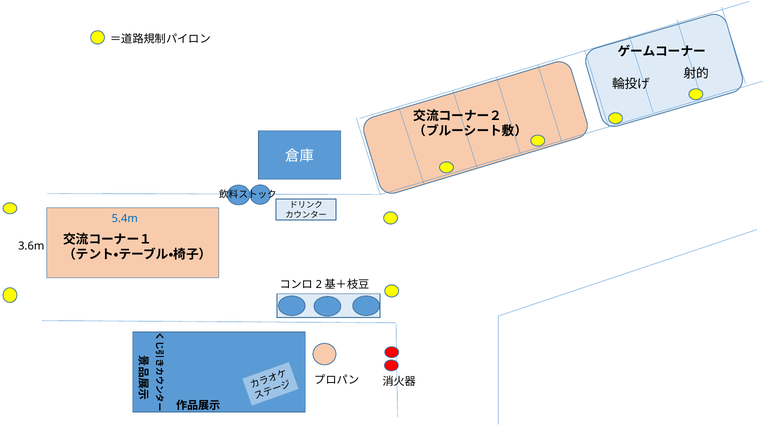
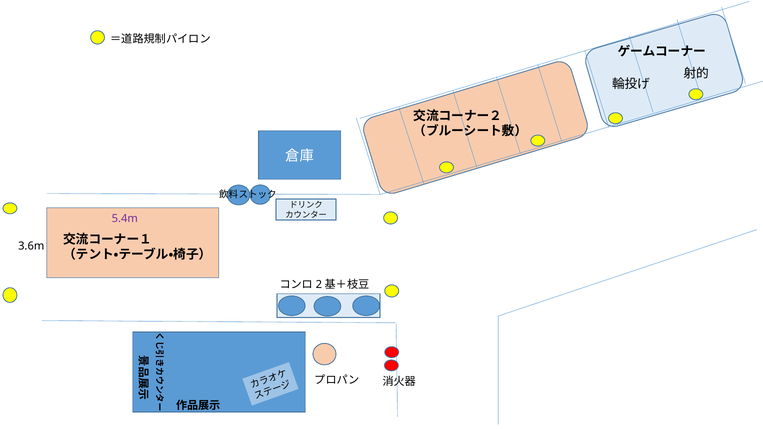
5.4m colour: blue -> purple
